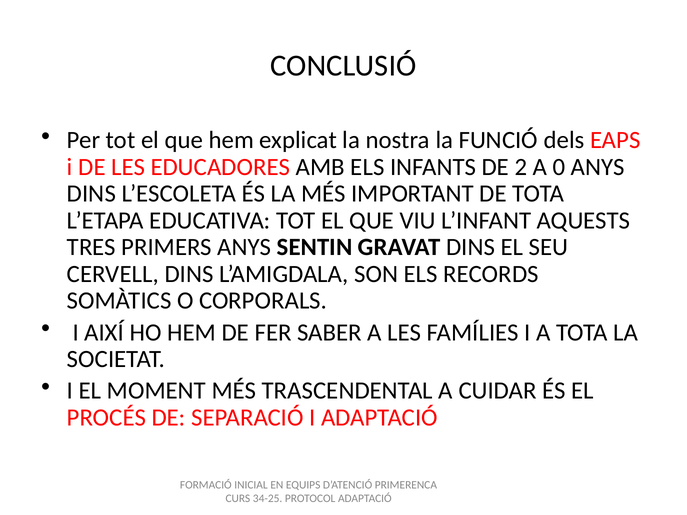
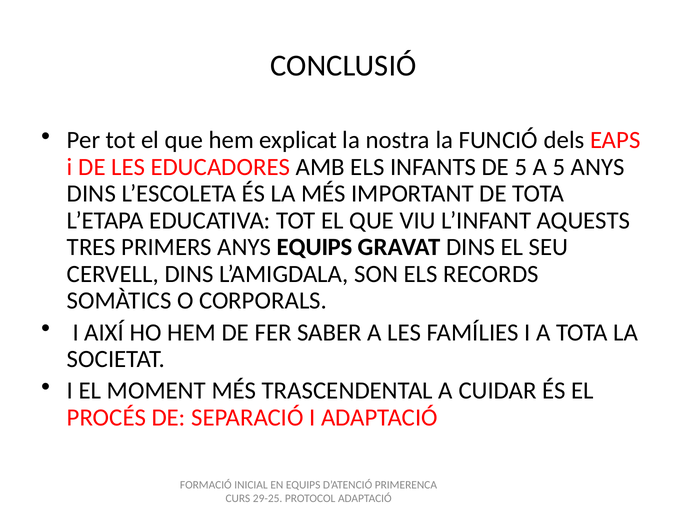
DE 2: 2 -> 5
A 0: 0 -> 5
ANYS SENTIN: SENTIN -> EQUIPS
34-25: 34-25 -> 29-25
